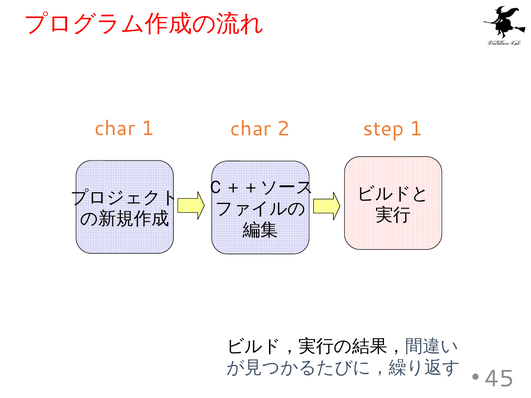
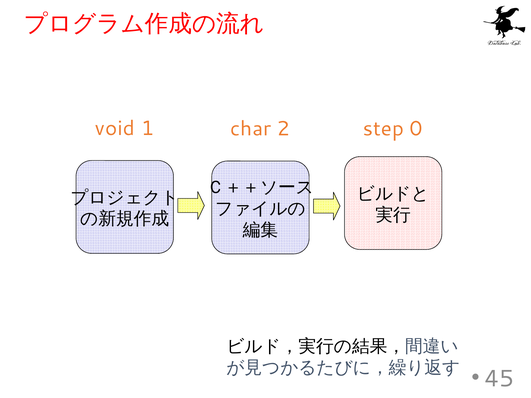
char at (115, 128): char -> void
step 1: 1 -> 0
